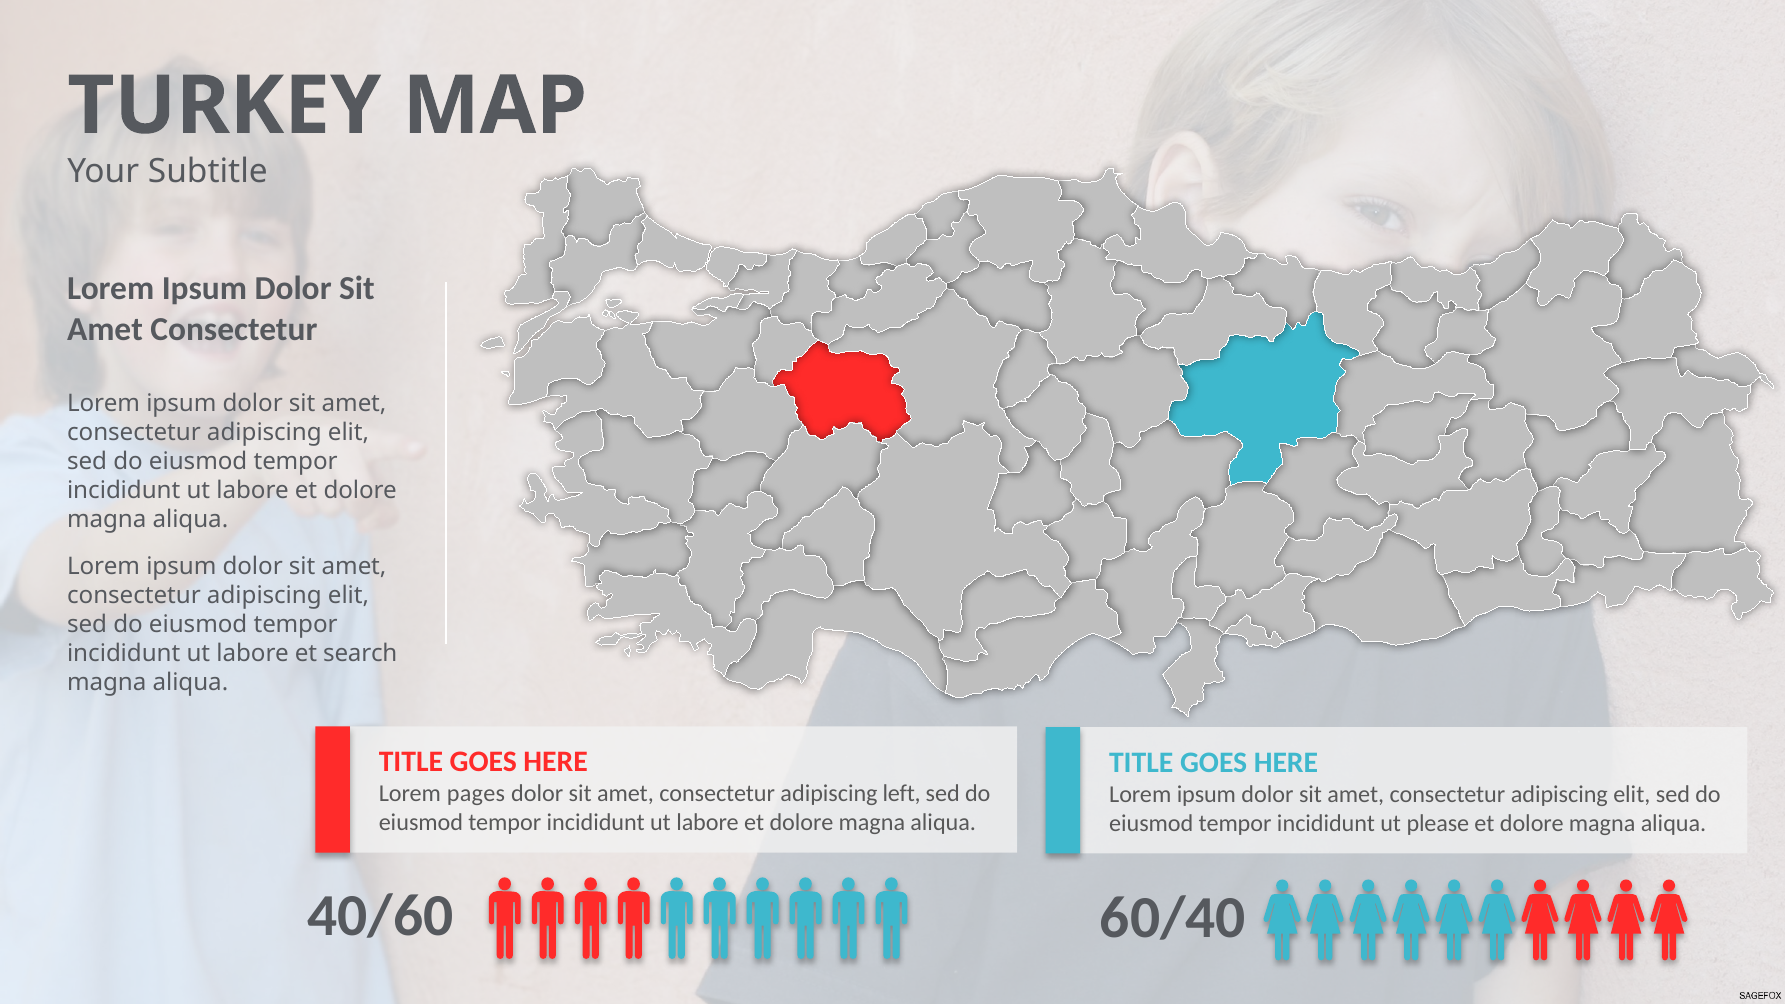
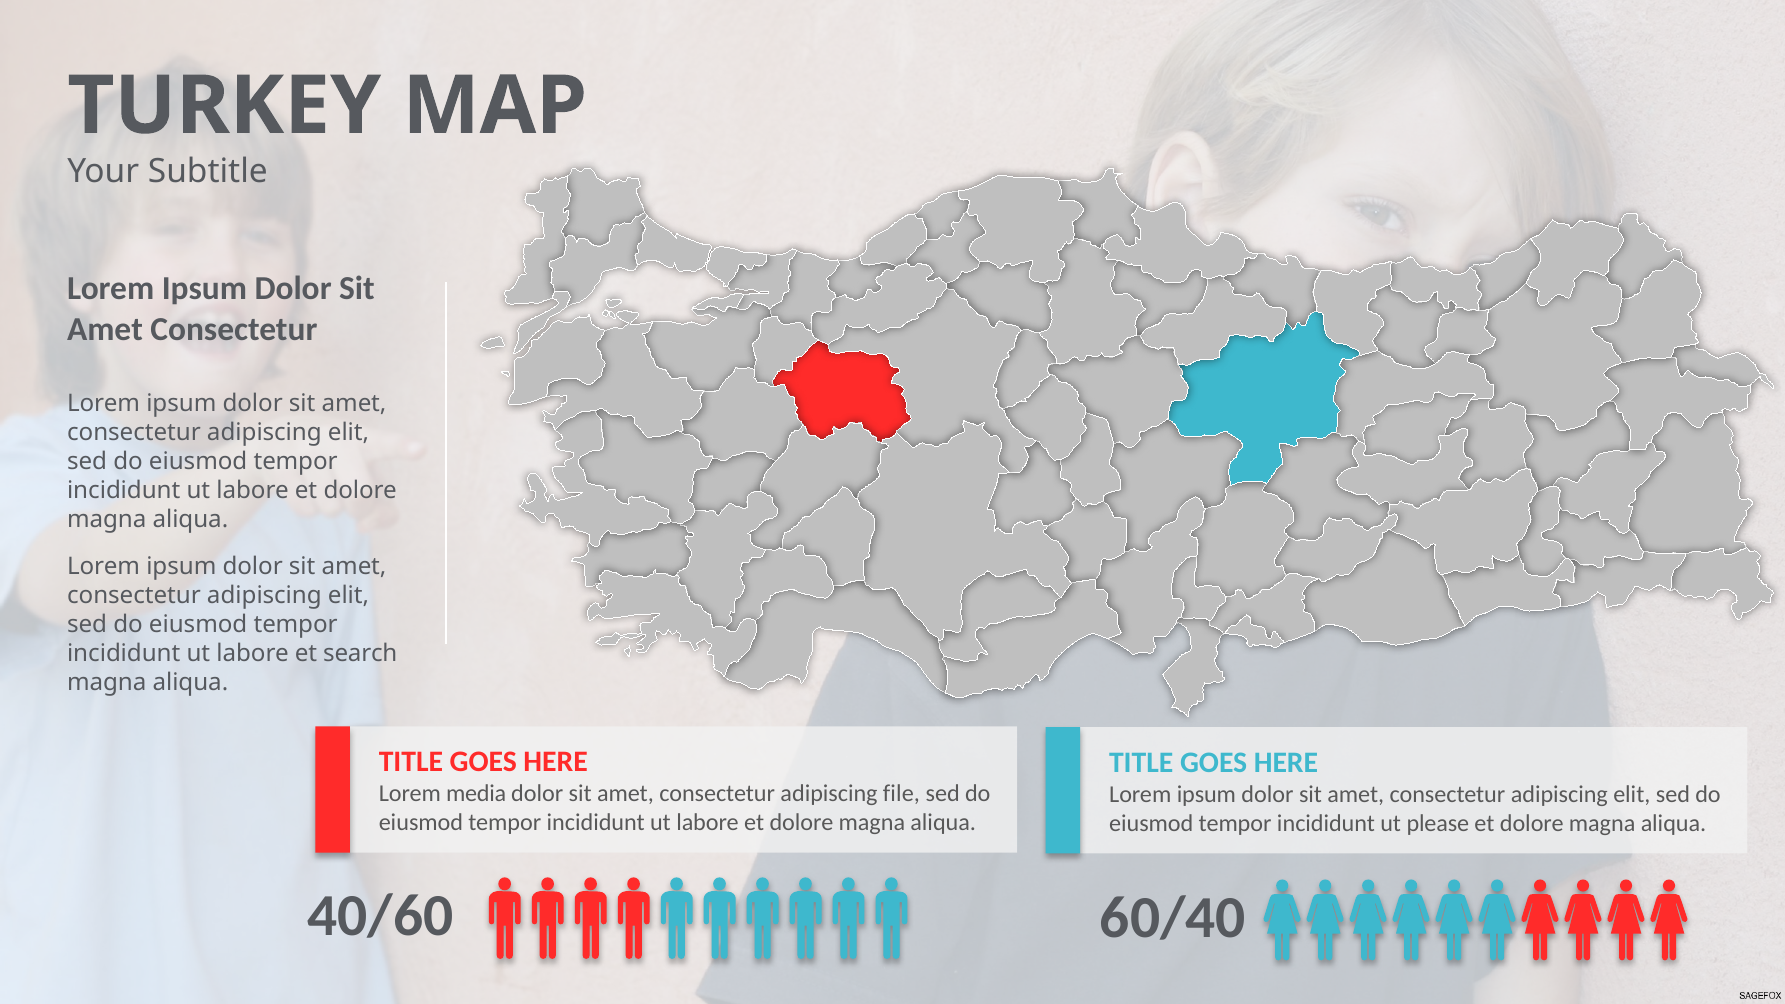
pages: pages -> media
left: left -> file
